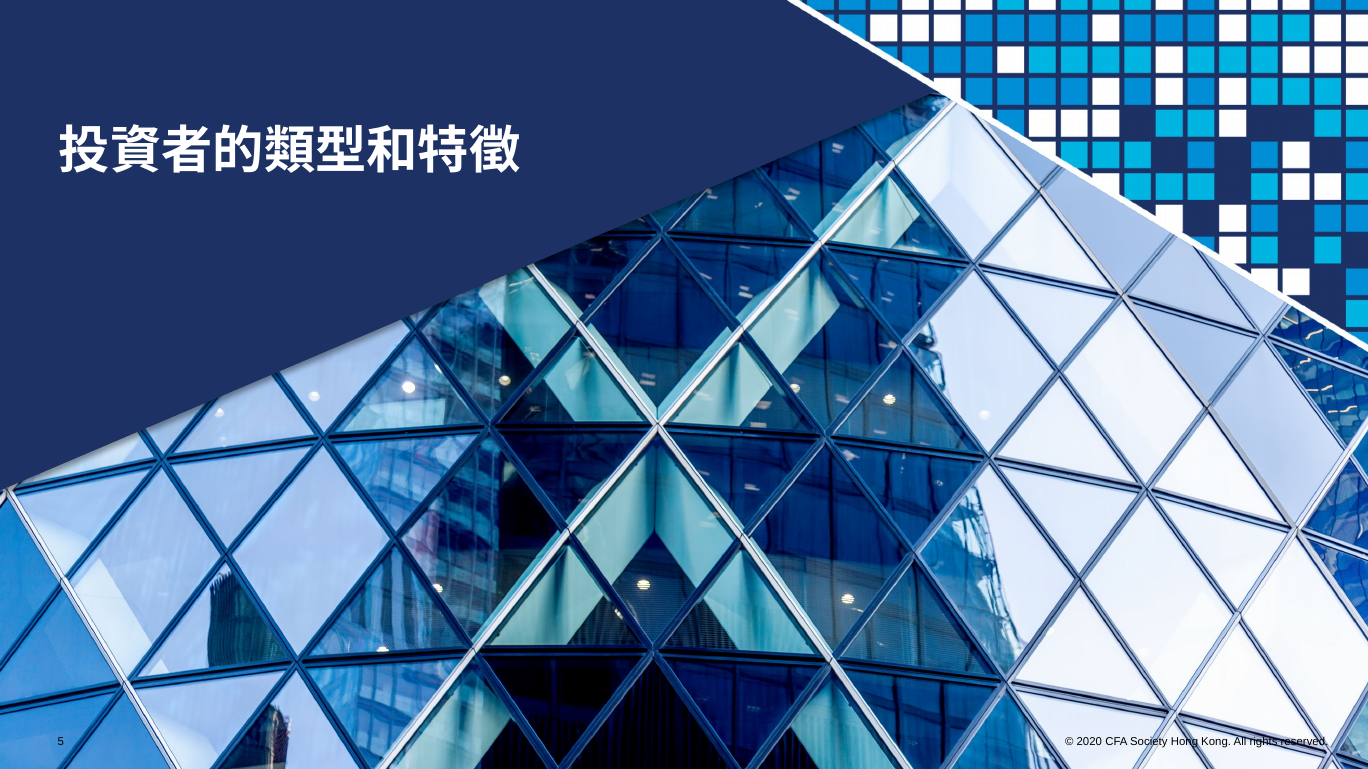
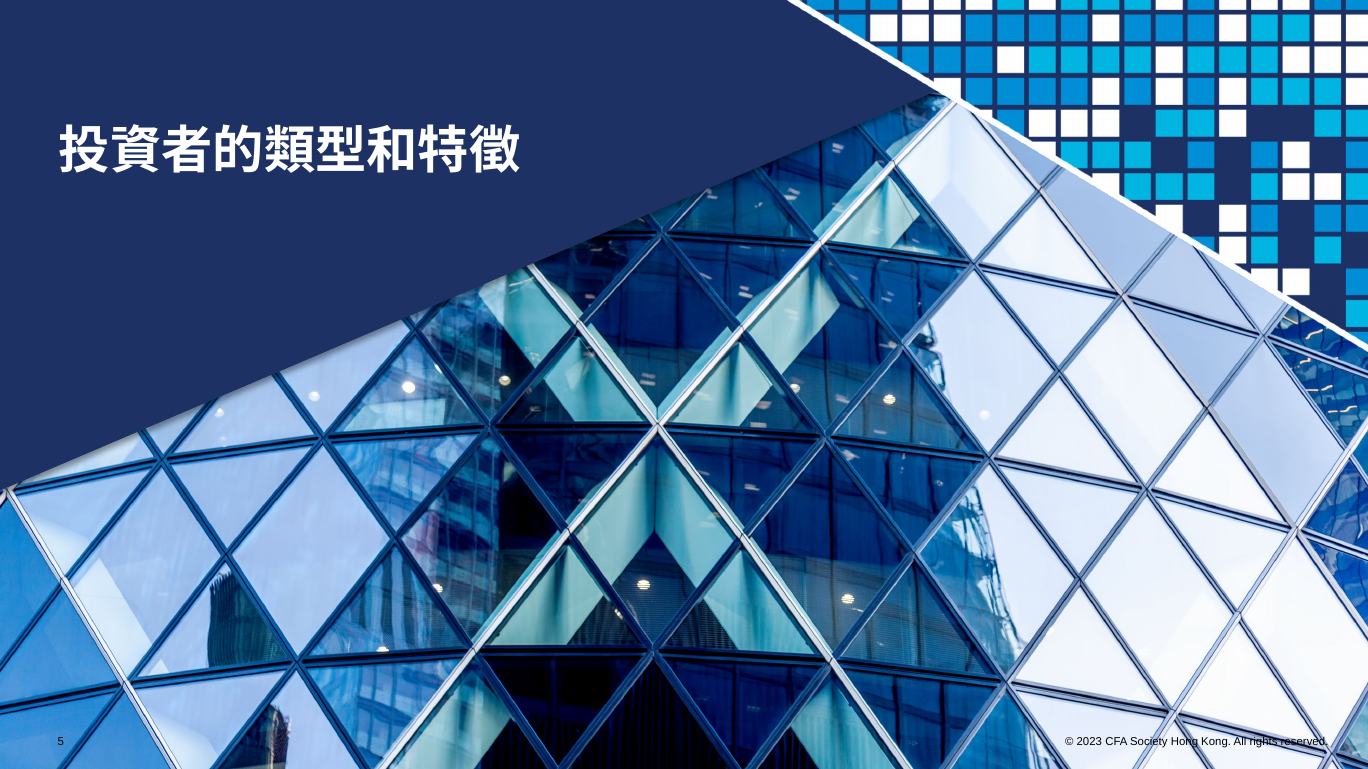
2020: 2020 -> 2023
